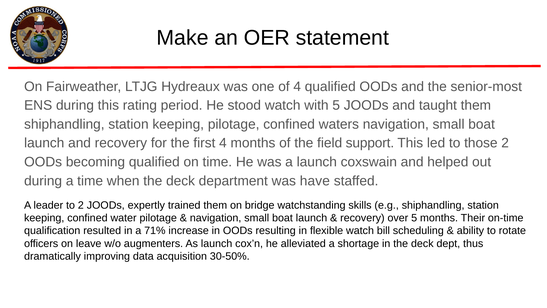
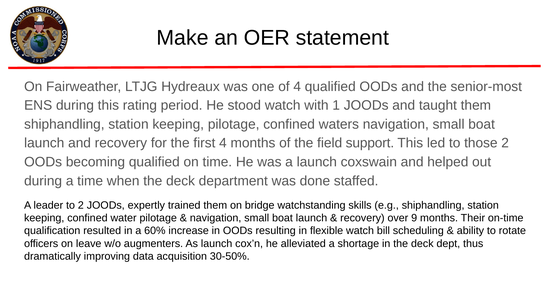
with 5: 5 -> 1
have: have -> done
over 5: 5 -> 9
71%: 71% -> 60%
